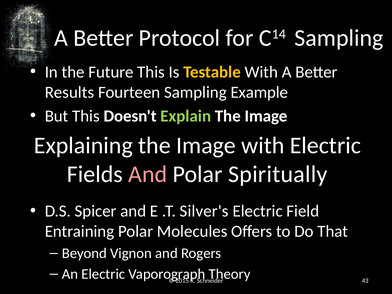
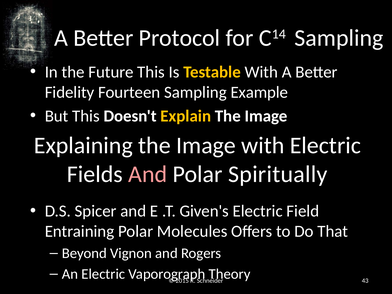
Results: Results -> Fidelity
Explain colour: light green -> yellow
Silver's: Silver's -> Given's
